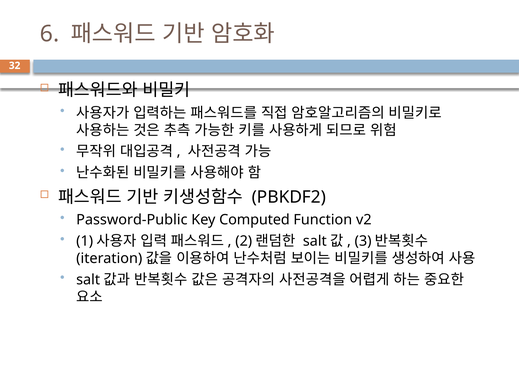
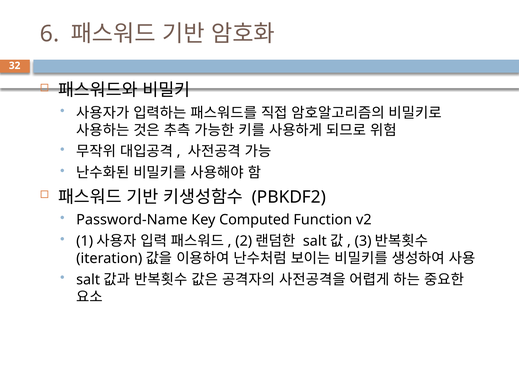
Password-Public: Password-Public -> Password-Name
